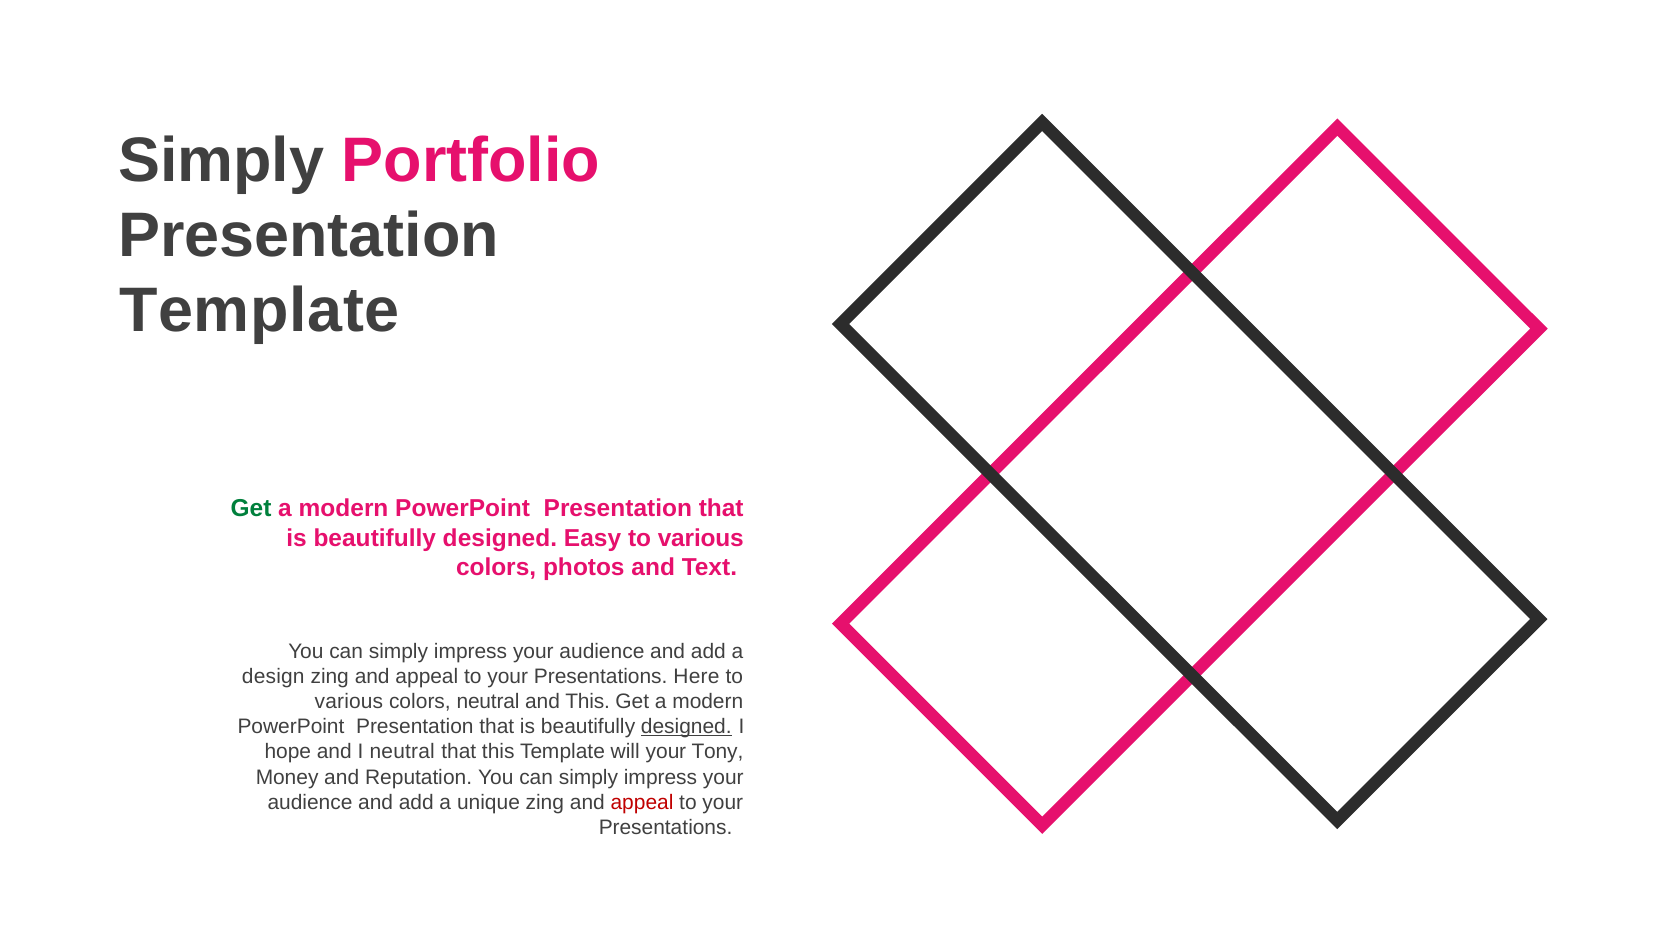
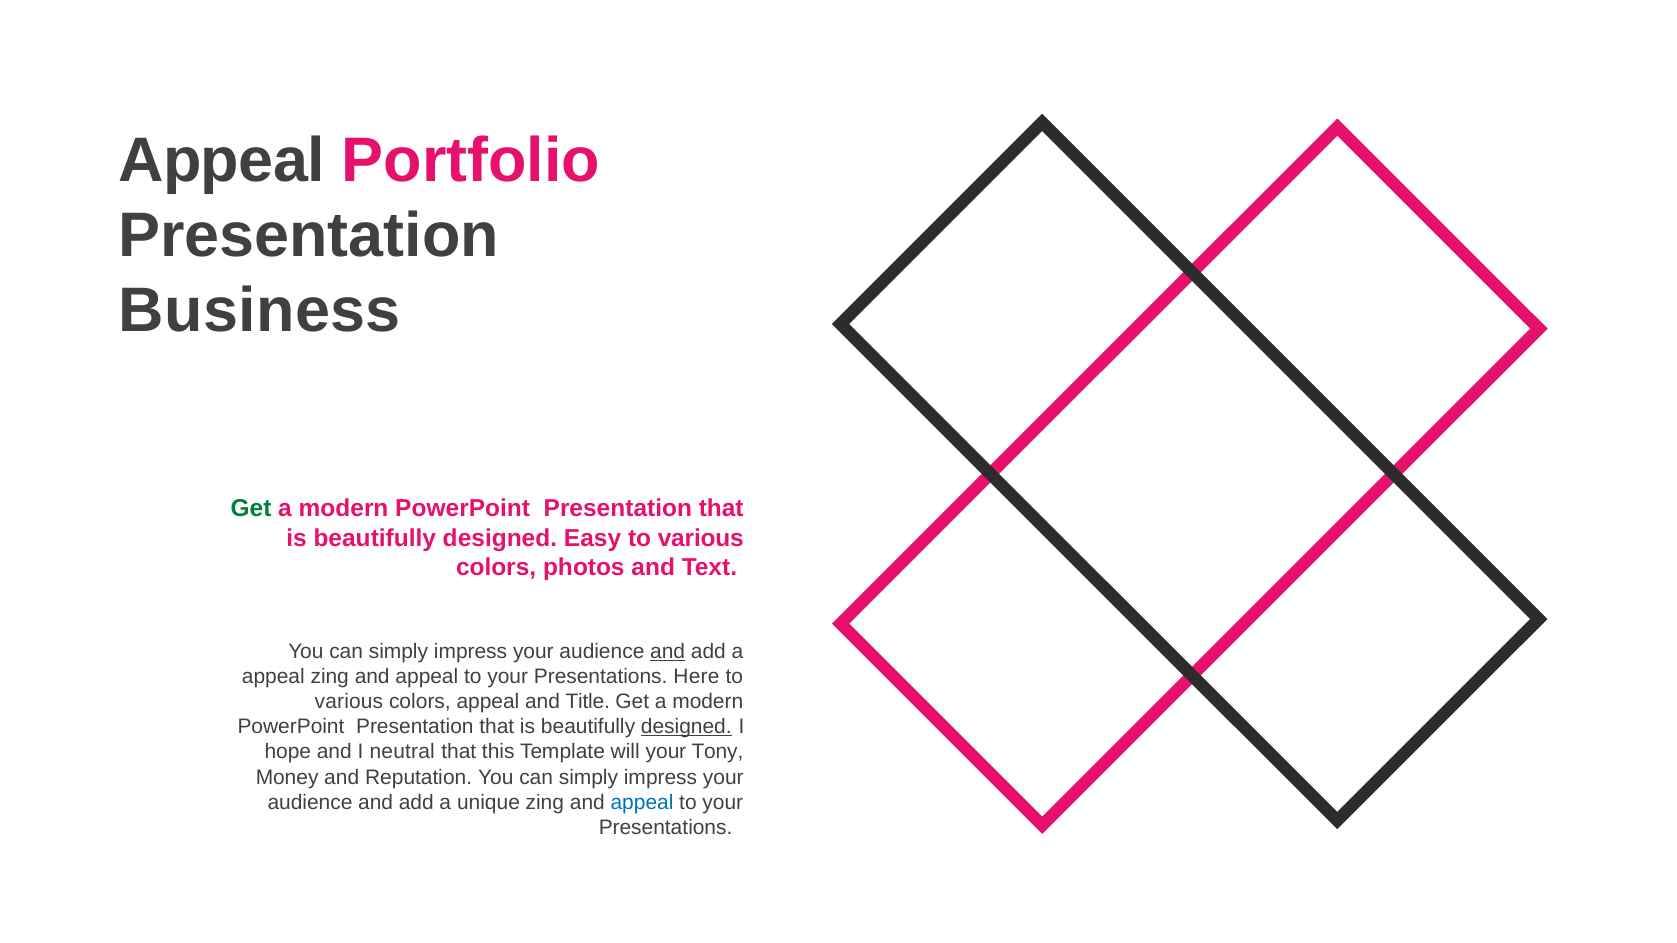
Simply at (221, 160): Simply -> Appeal
Template at (260, 311): Template -> Business
and at (668, 652) underline: none -> present
design at (273, 677): design -> appeal
colors neutral: neutral -> appeal
and This: This -> Title
appeal at (642, 802) colour: red -> blue
